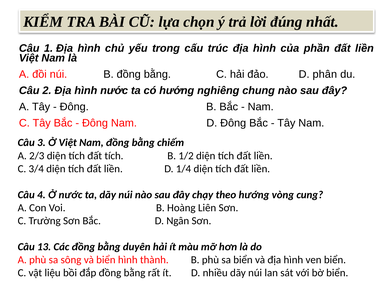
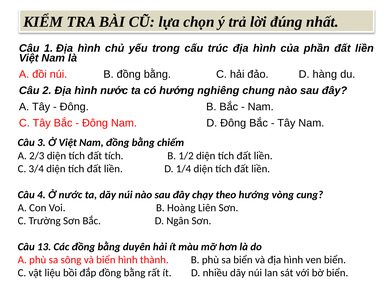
phân: phân -> hàng
